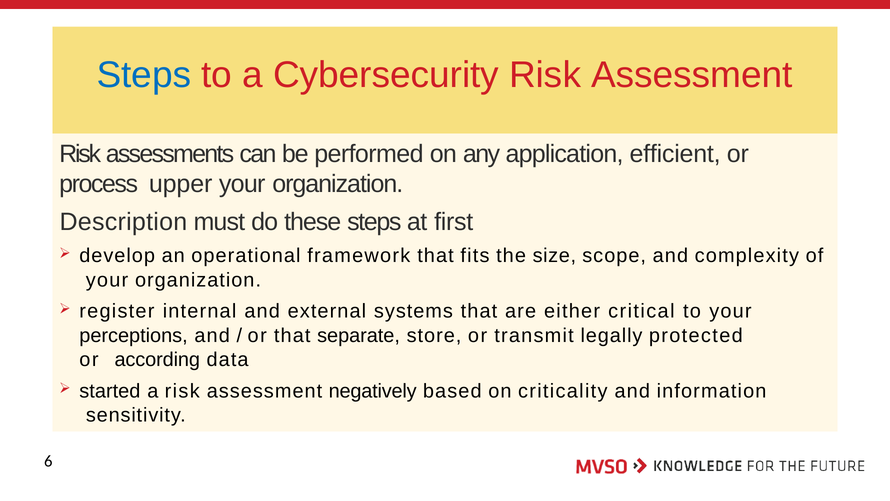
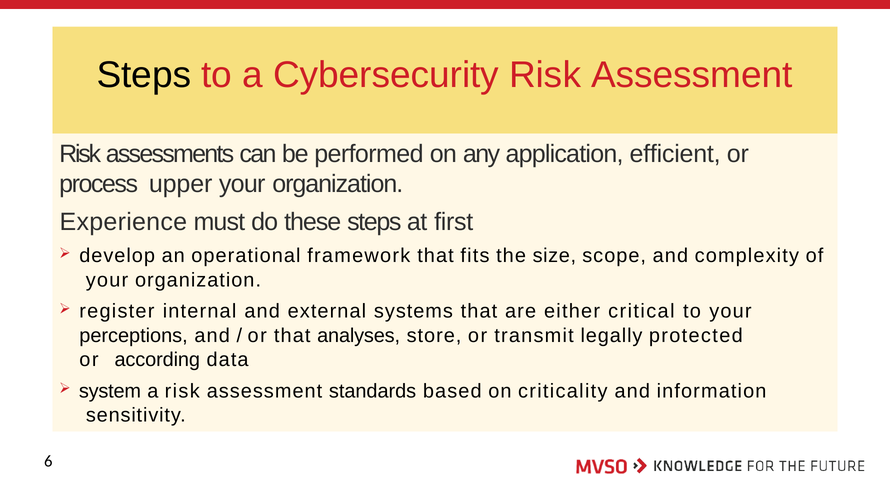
Steps at (144, 75) colour: blue -> black
Description: Description -> Experience
separate: separate -> analyses
started: started -> system
negatively: negatively -> standards
